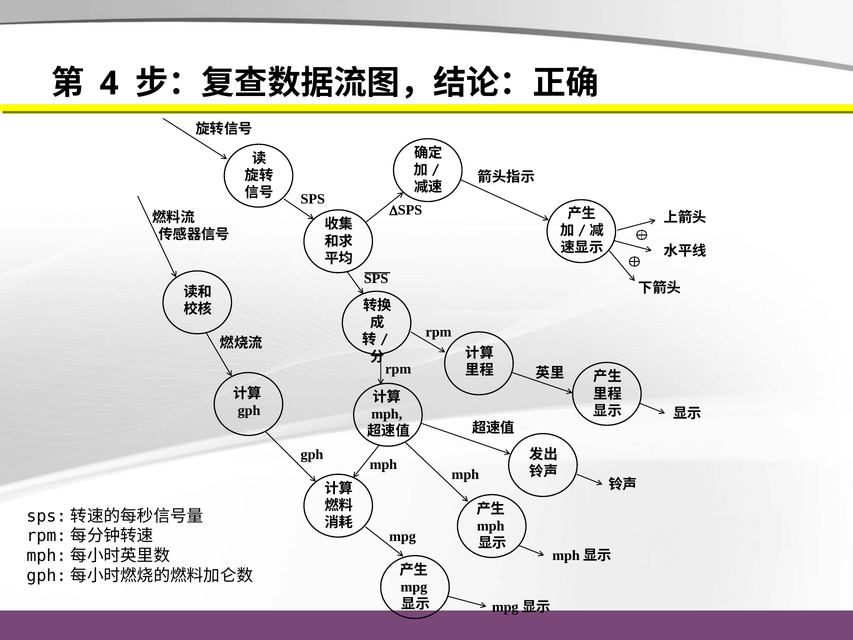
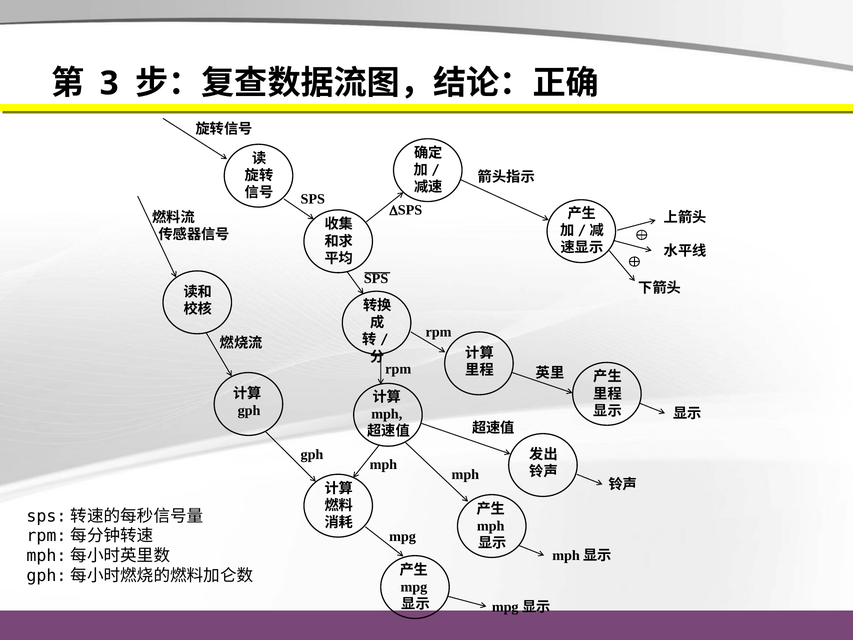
4: 4 -> 3
